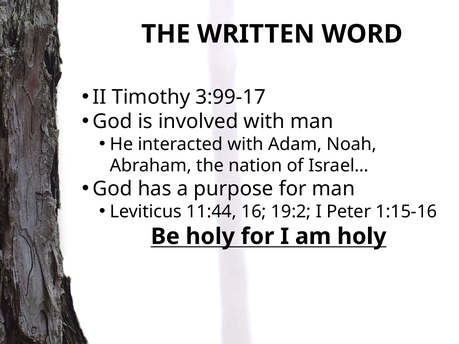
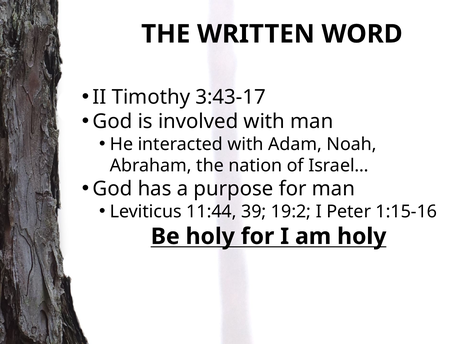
3:99-17: 3:99-17 -> 3:43-17
16: 16 -> 39
